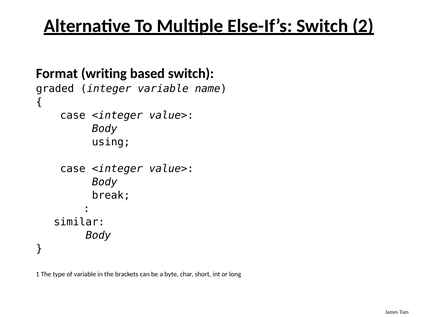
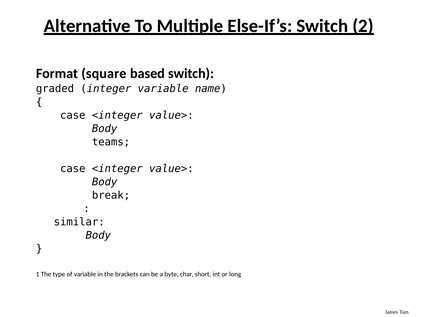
writing: writing -> square
using: using -> teams
